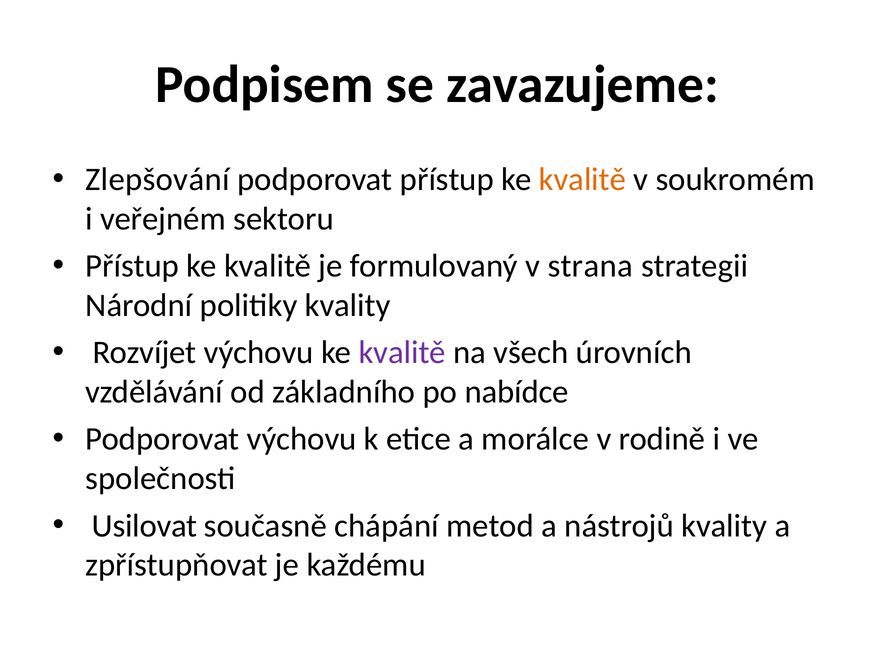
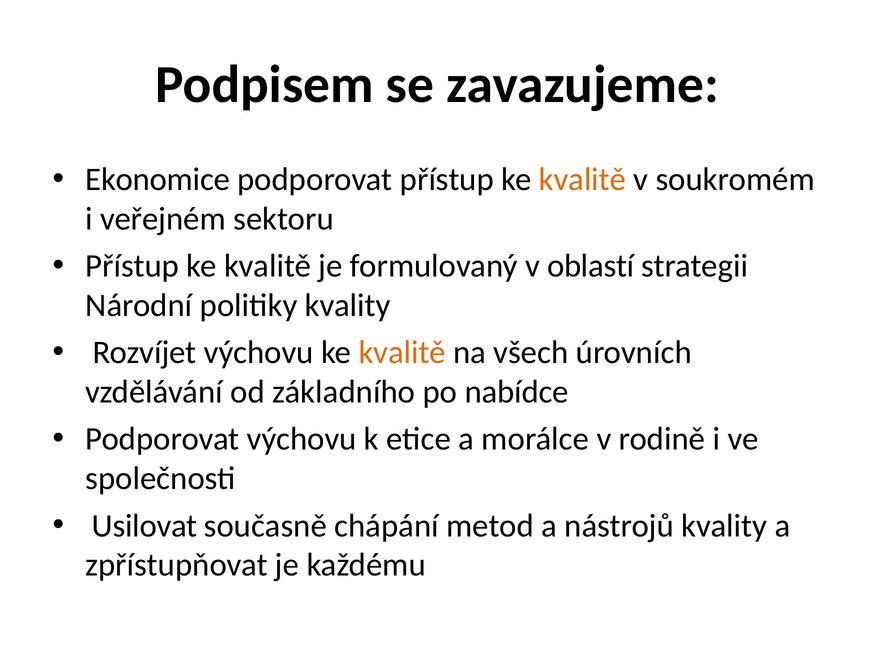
Zlepšování: Zlepšování -> Ekonomice
strana: strana -> oblastí
kvalitě at (402, 353) colour: purple -> orange
